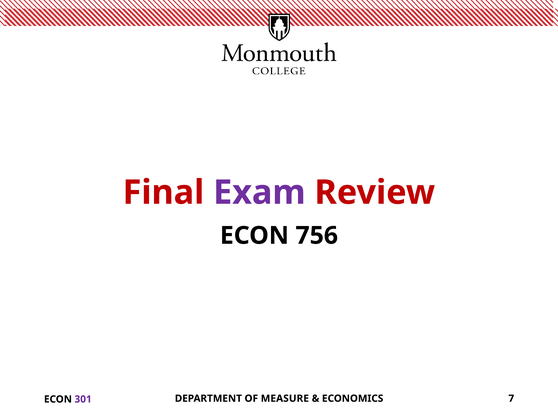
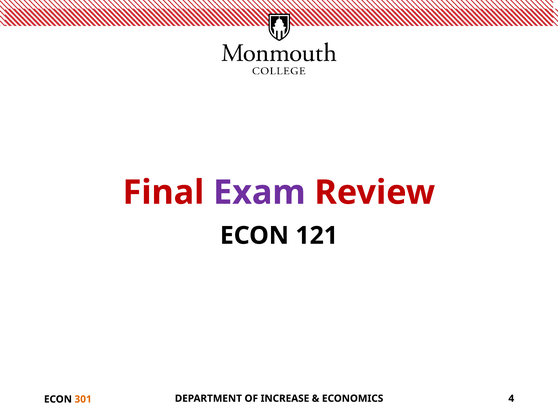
756: 756 -> 121
MEASURE: MEASURE -> INCREASE
7: 7 -> 4
301 colour: purple -> orange
